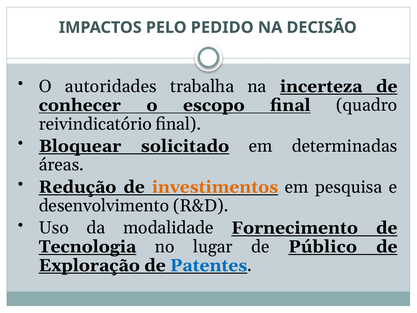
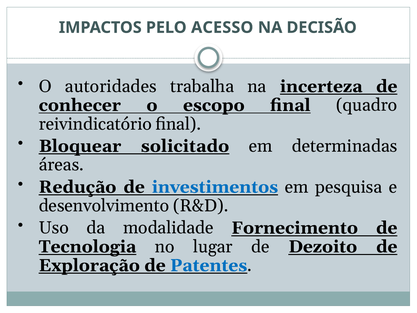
PEDIDO: PEDIDO -> ACESSO
investimentos colour: orange -> blue
Público: Público -> Dezoito
